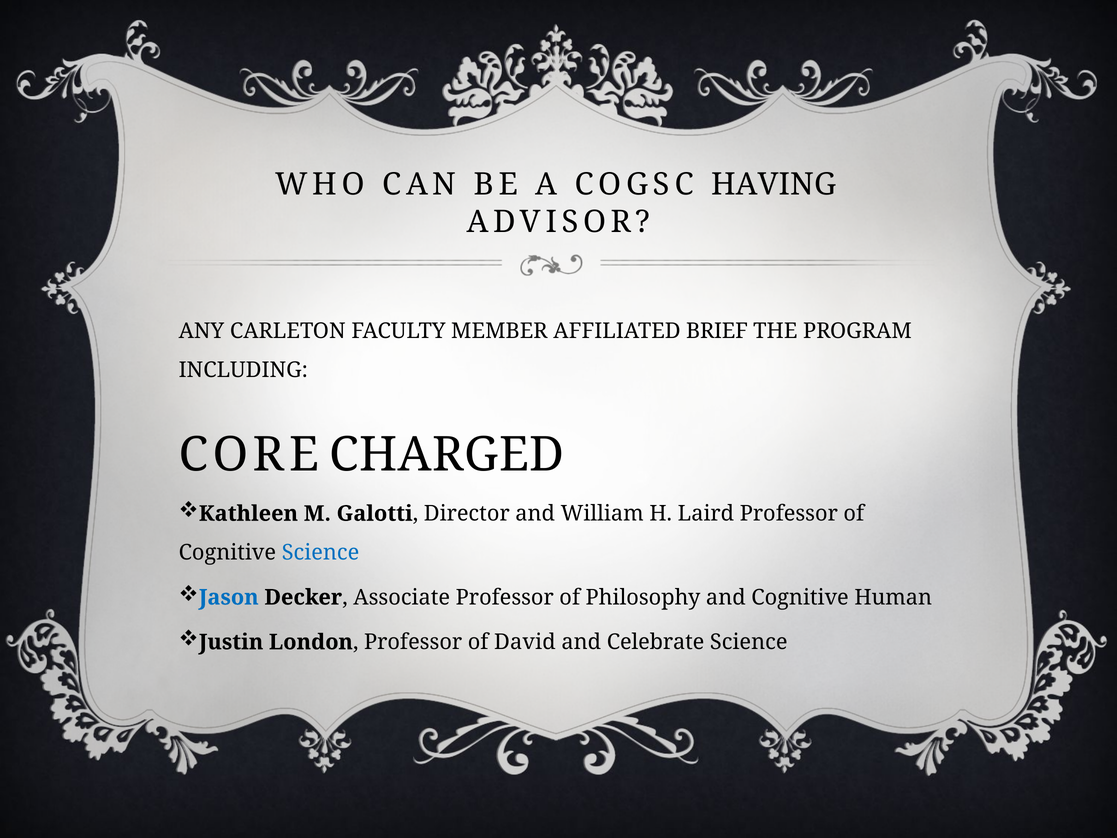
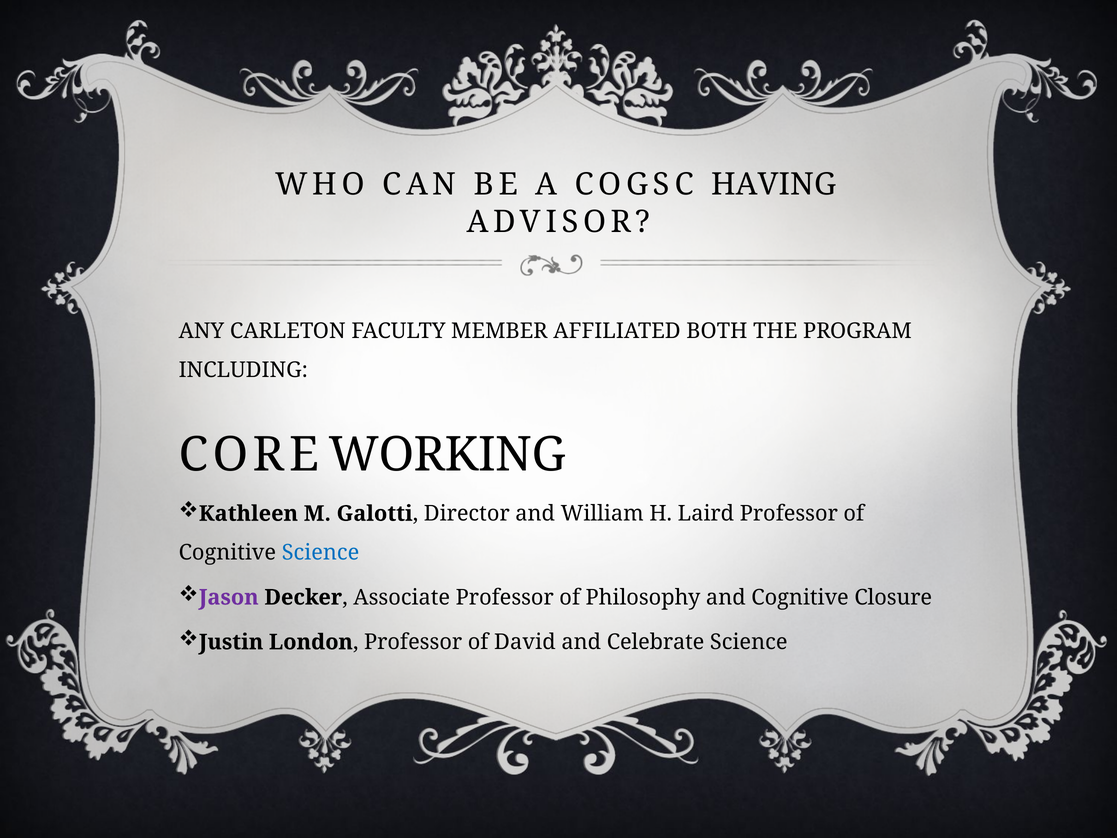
BRIEF: BRIEF -> BOTH
CHARGED: CHARGED -> WORKING
Jason colour: blue -> purple
Human: Human -> Closure
